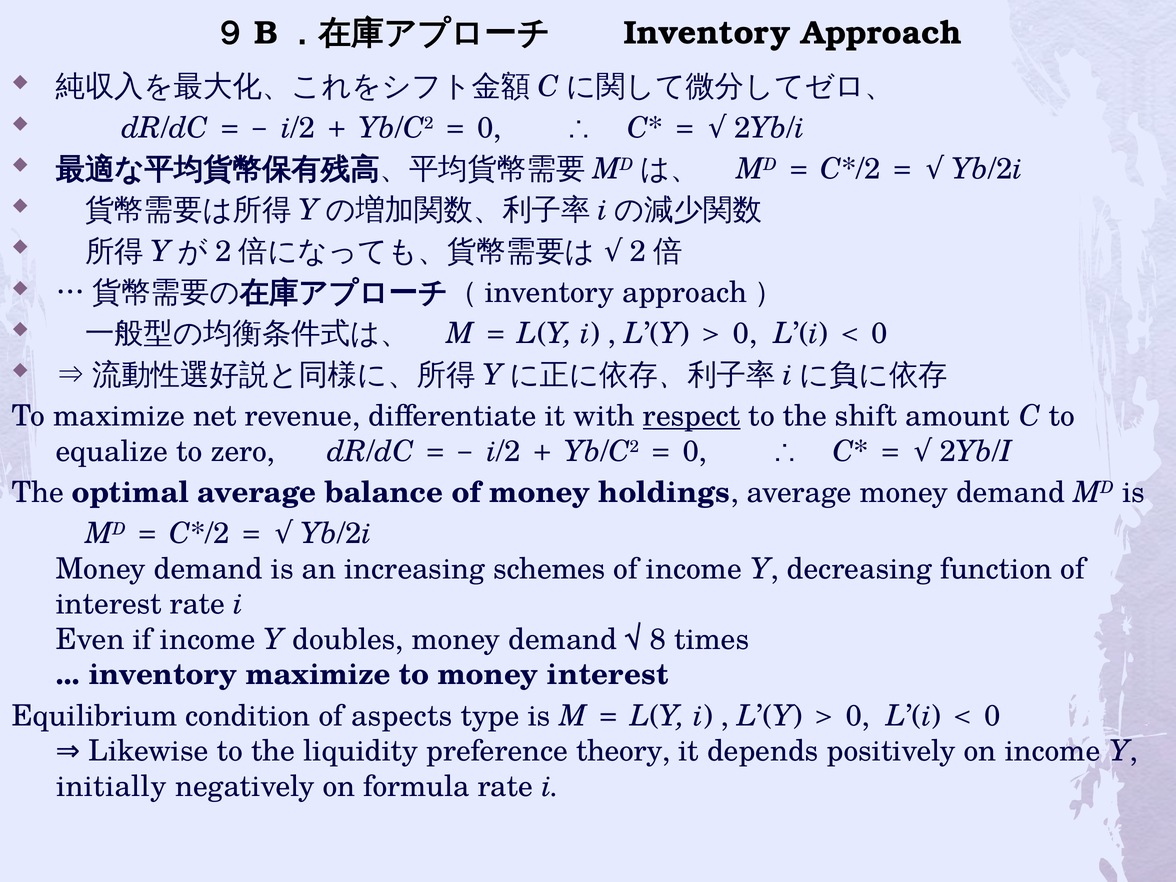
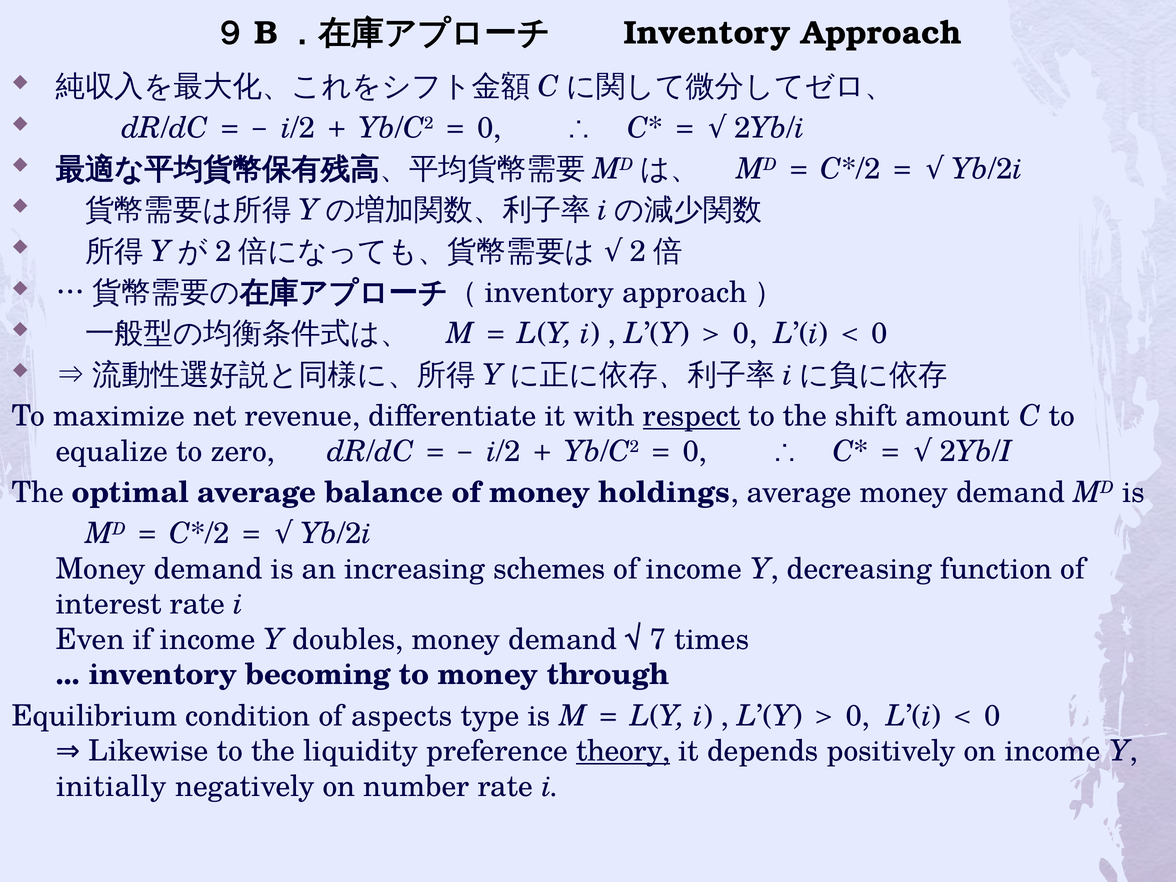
8: 8 -> 7
inventory maximize: maximize -> becoming
money interest: interest -> through
theory underline: none -> present
formula: formula -> number
